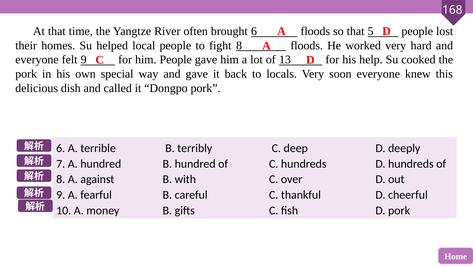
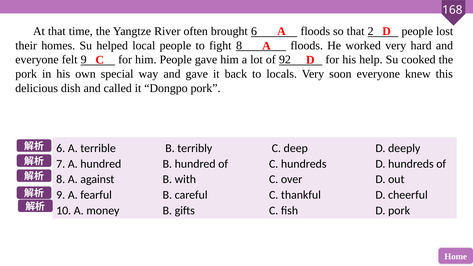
5: 5 -> 2
13: 13 -> 92
